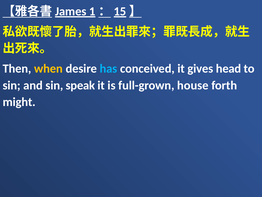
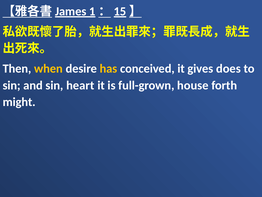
has colour: light blue -> yellow
head: head -> does
speak: speak -> heart
